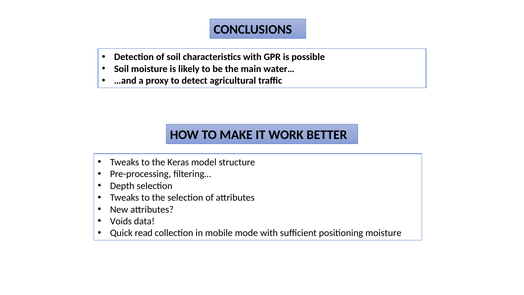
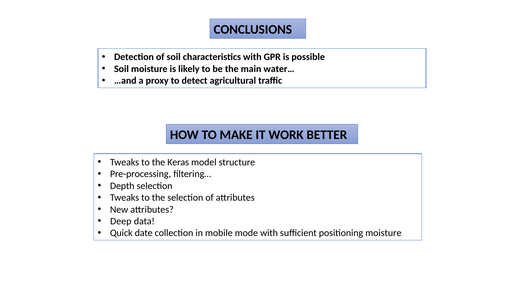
Voids: Voids -> Deep
read: read -> date
